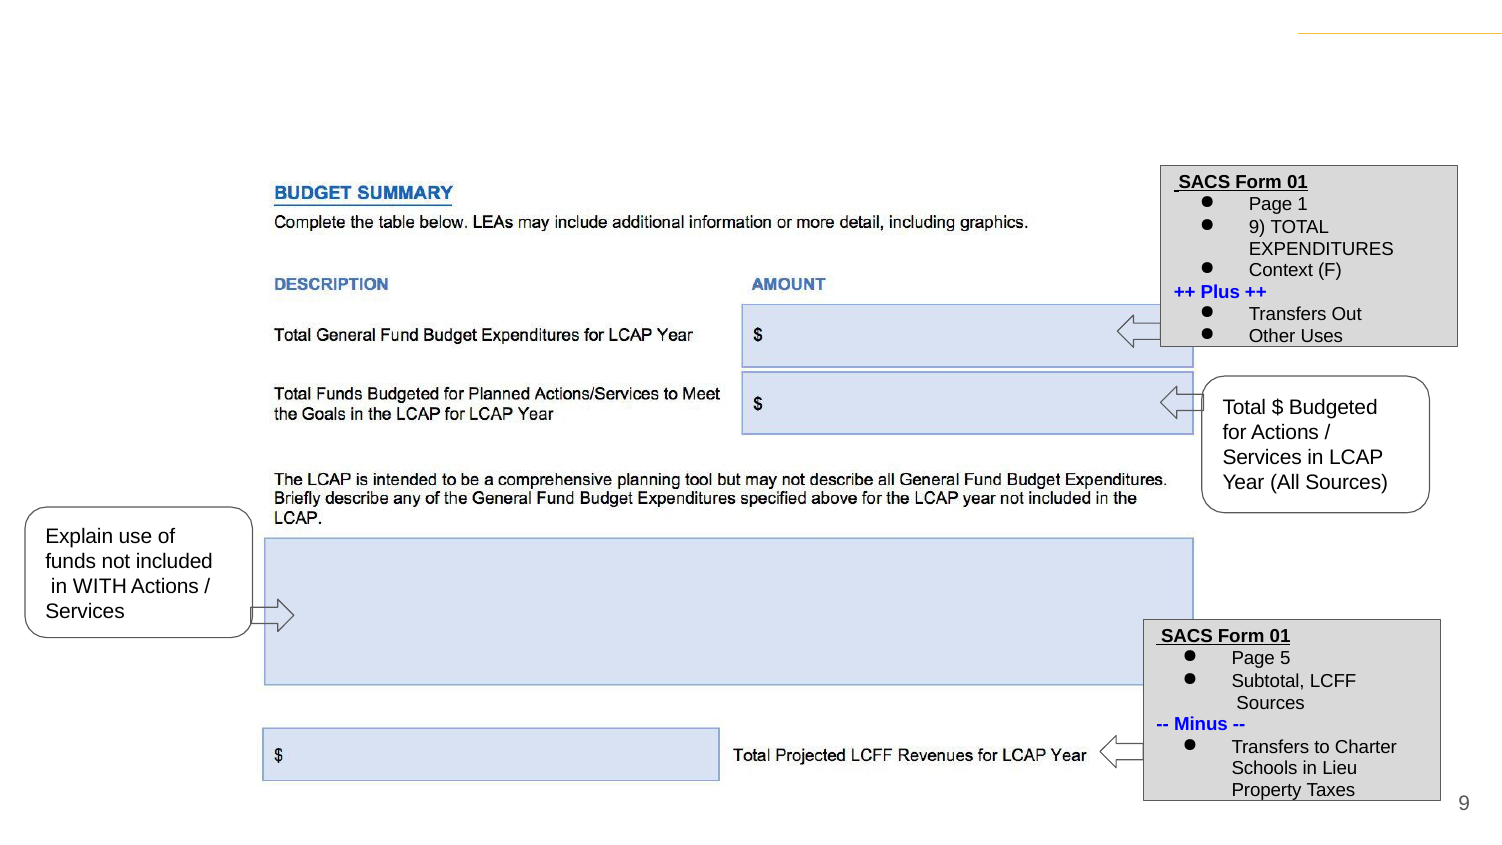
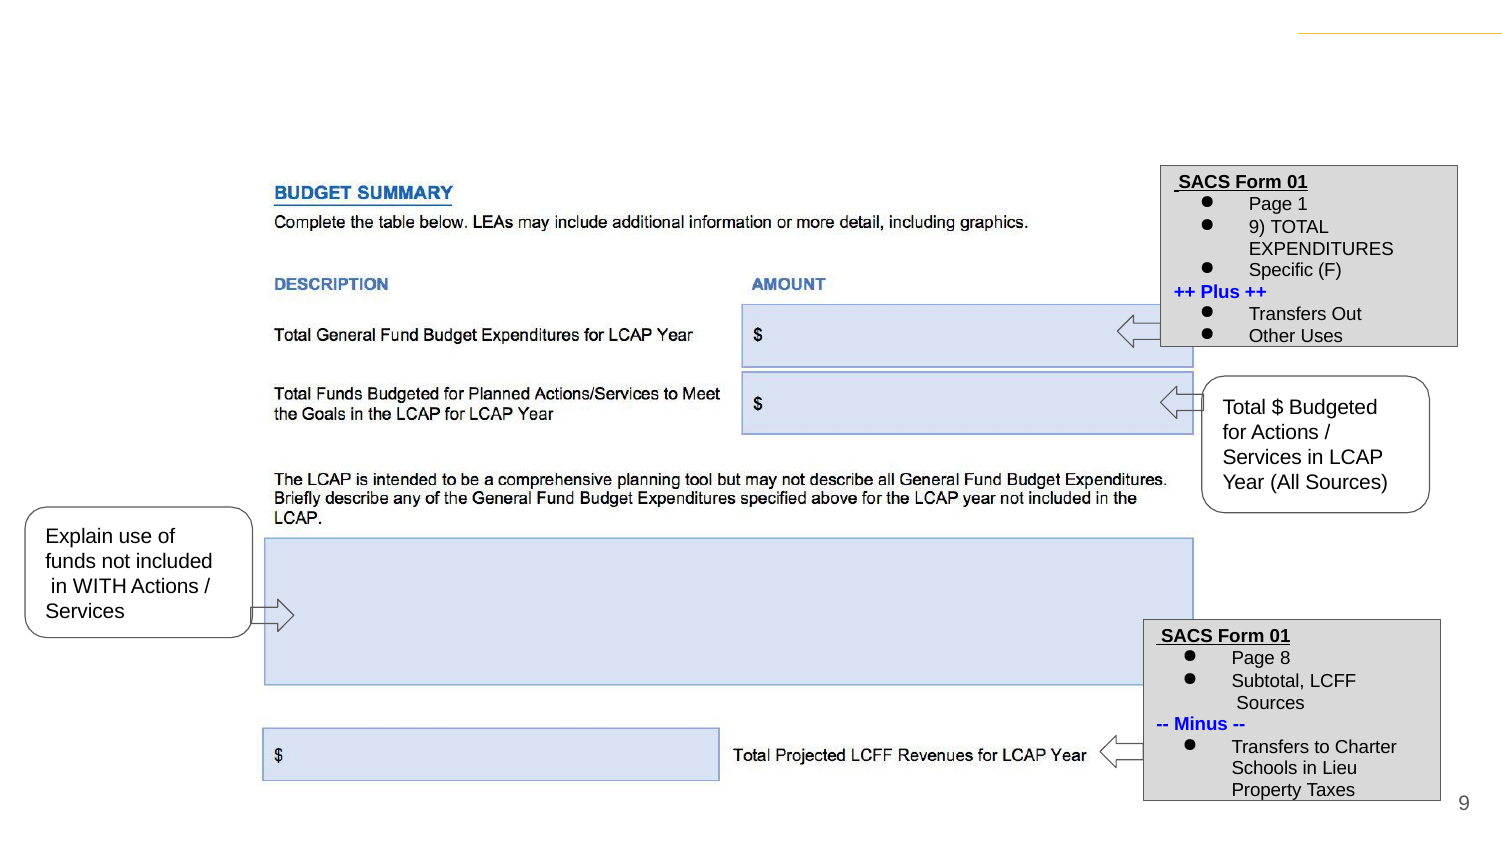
Context: Context -> Specific
5: 5 -> 8
